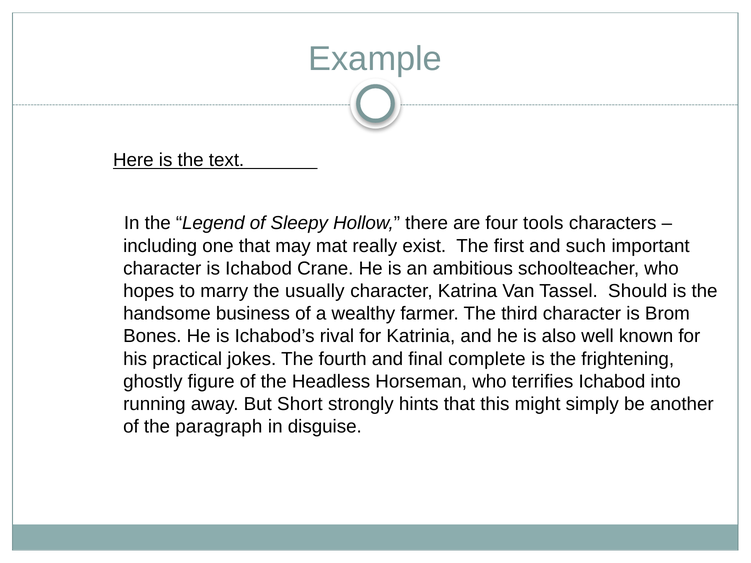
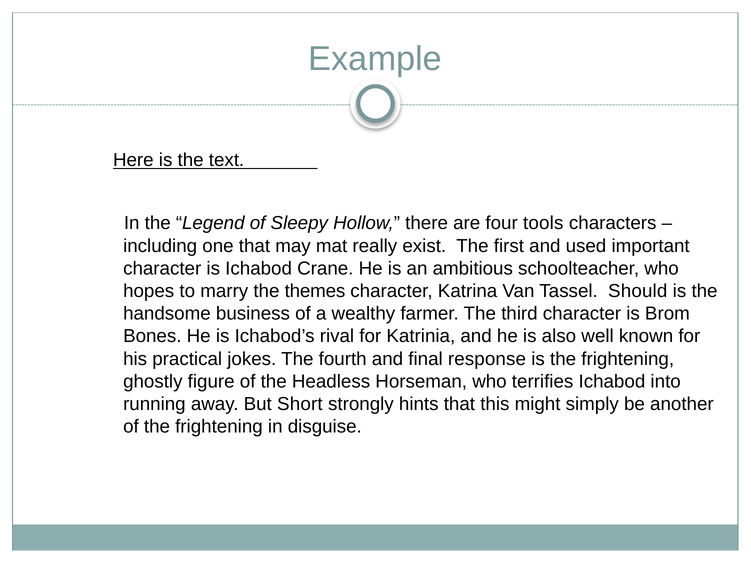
such: such -> used
usually: usually -> themes
complete: complete -> response
of the paragraph: paragraph -> frightening
